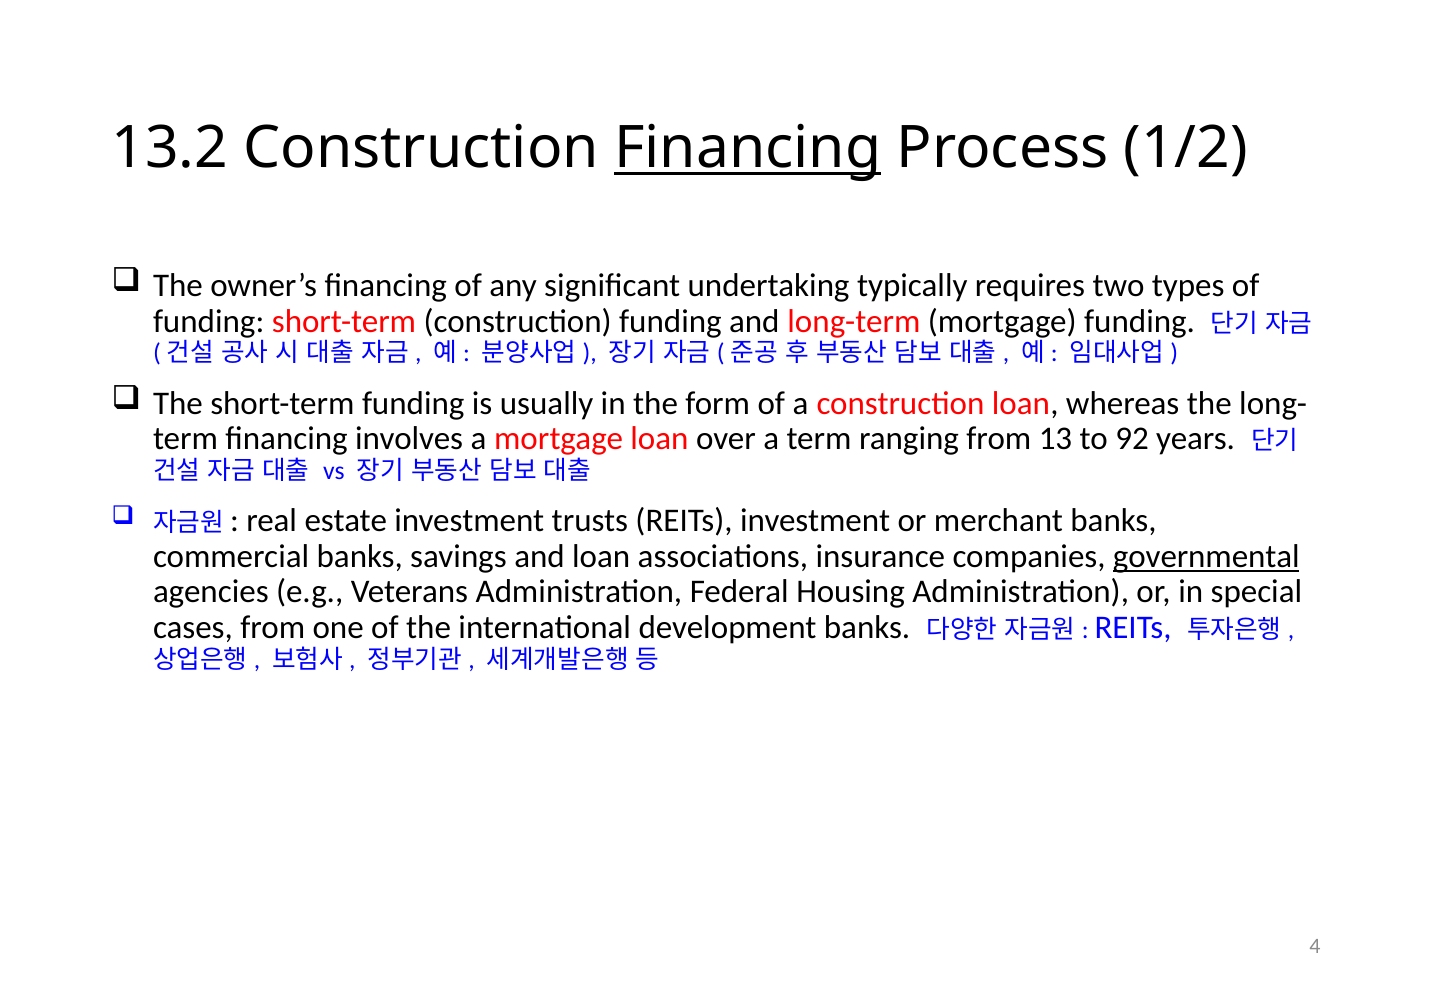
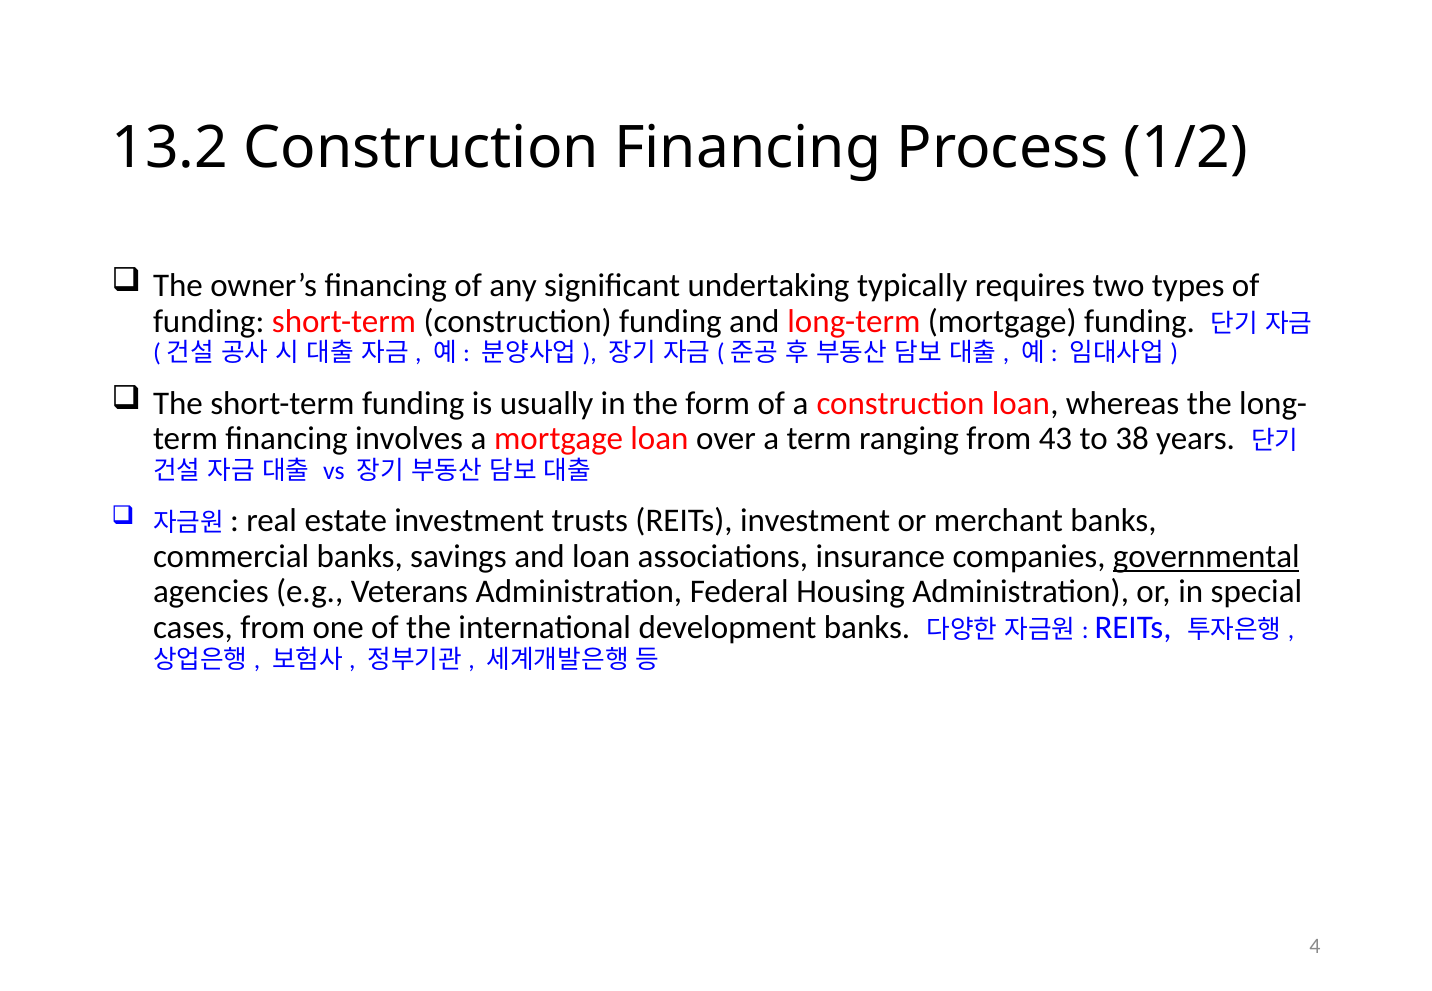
Financing at (748, 148) underline: present -> none
13: 13 -> 43
92: 92 -> 38
